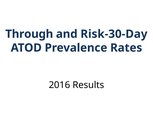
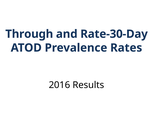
Risk-30-Day: Risk-30-Day -> Rate-30-Day
